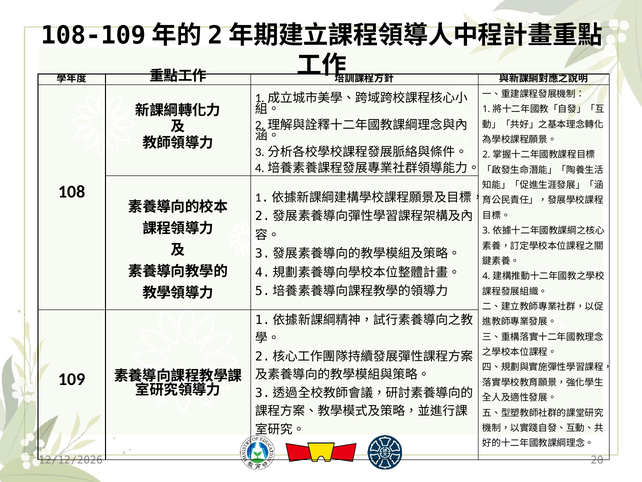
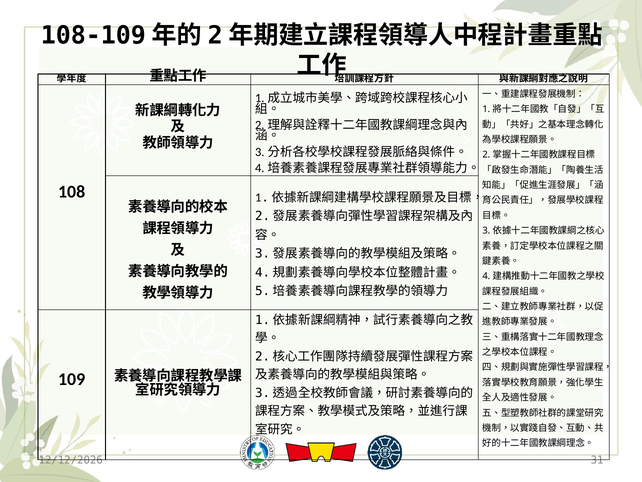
20: 20 -> 31
